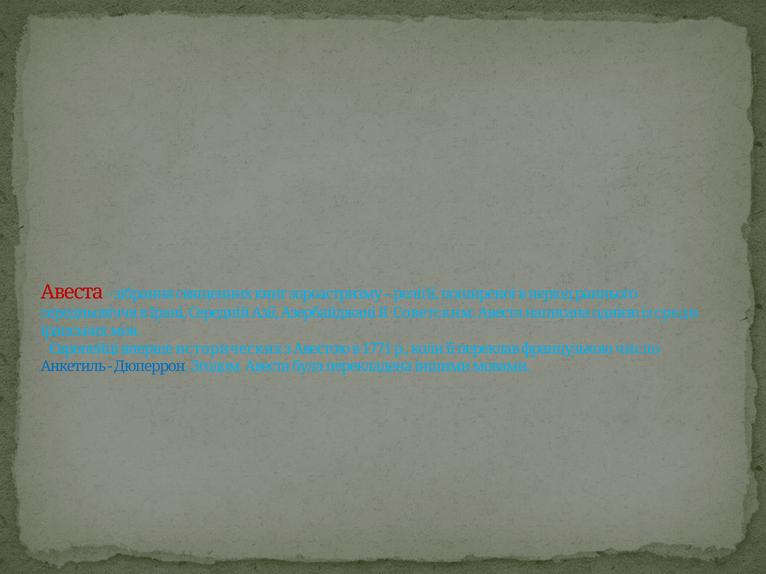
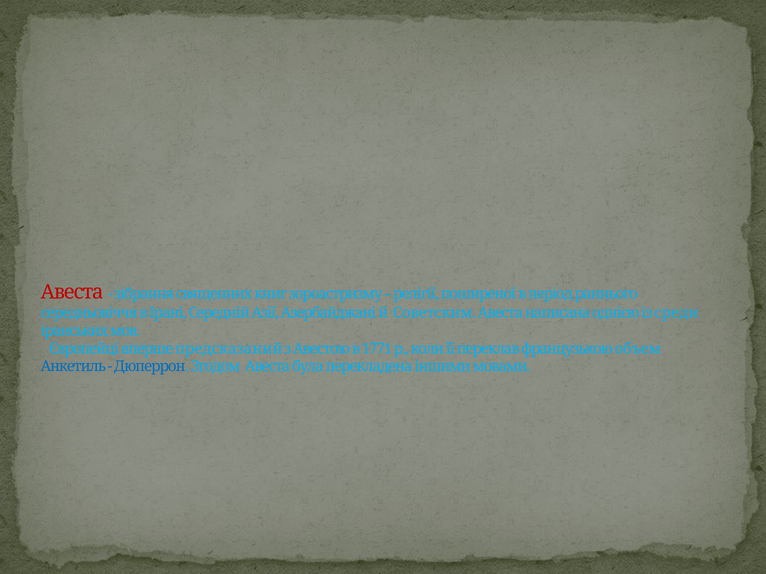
исторических: исторических -> предсказаний
число: число -> объем
